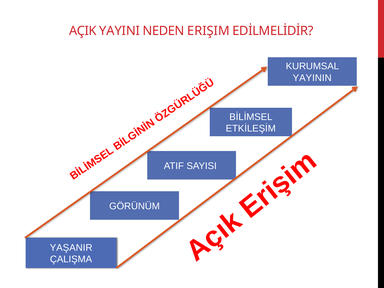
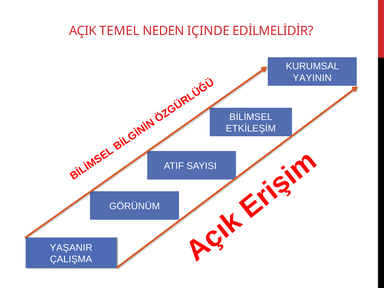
YAYINI: YAYINI -> TEMEL
ERIŞIM: ERIŞIM -> IÇINDE
